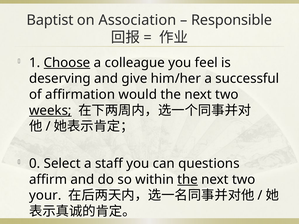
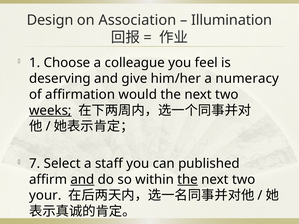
Baptist: Baptist -> Design
Responsible: Responsible -> Illumination
Choose underline: present -> none
successful: successful -> numeracy
0: 0 -> 7
questions: questions -> published
and at (82, 180) underline: none -> present
